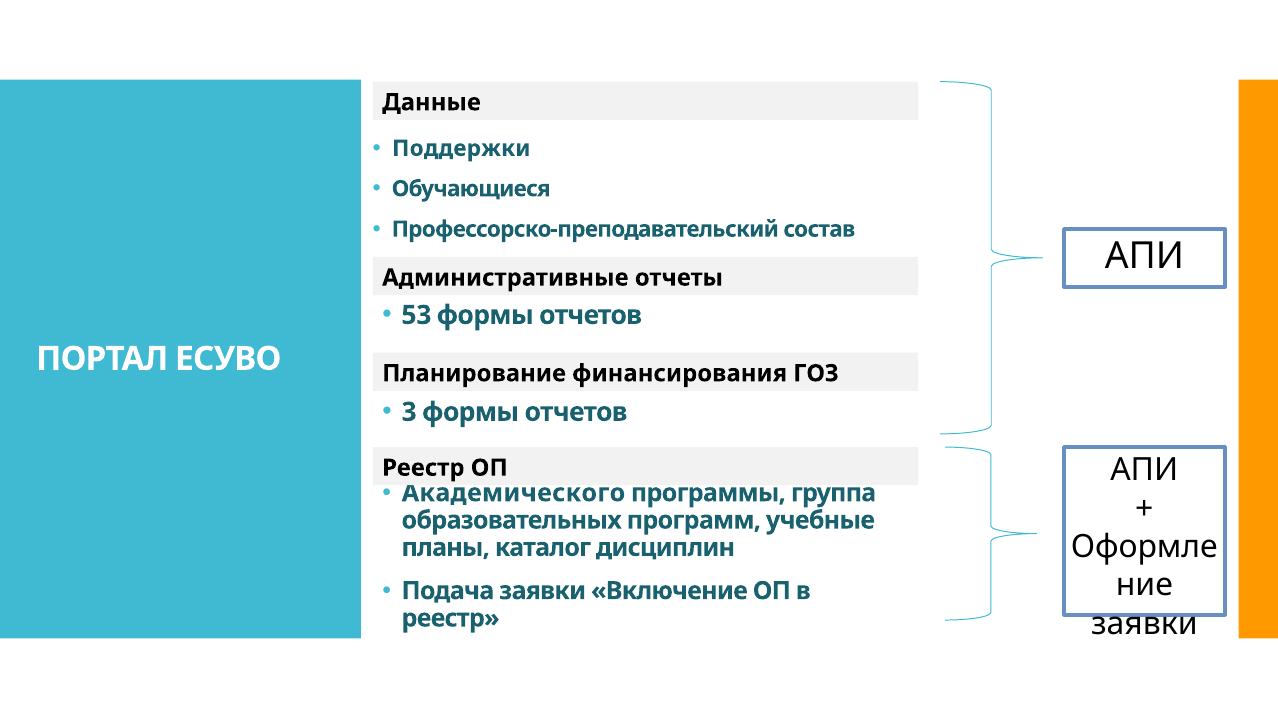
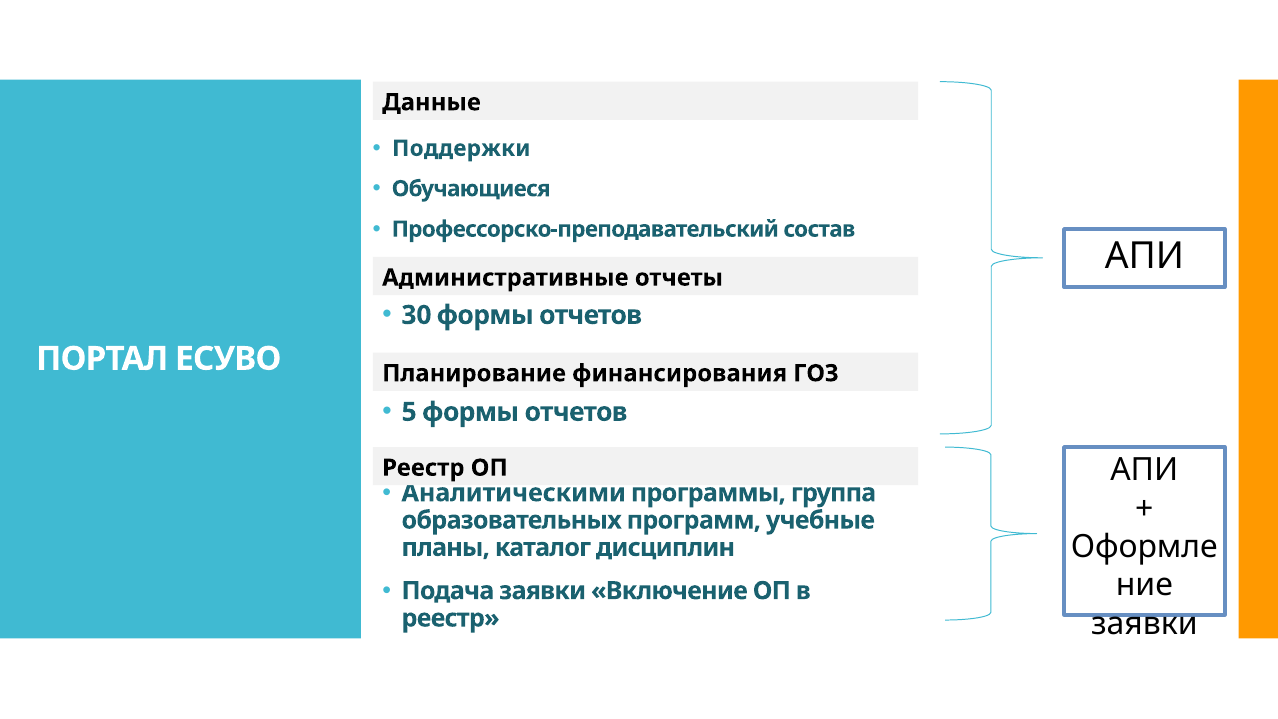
53: 53 -> 30
3: 3 -> 5
Академического: Академического -> Аналитическими
